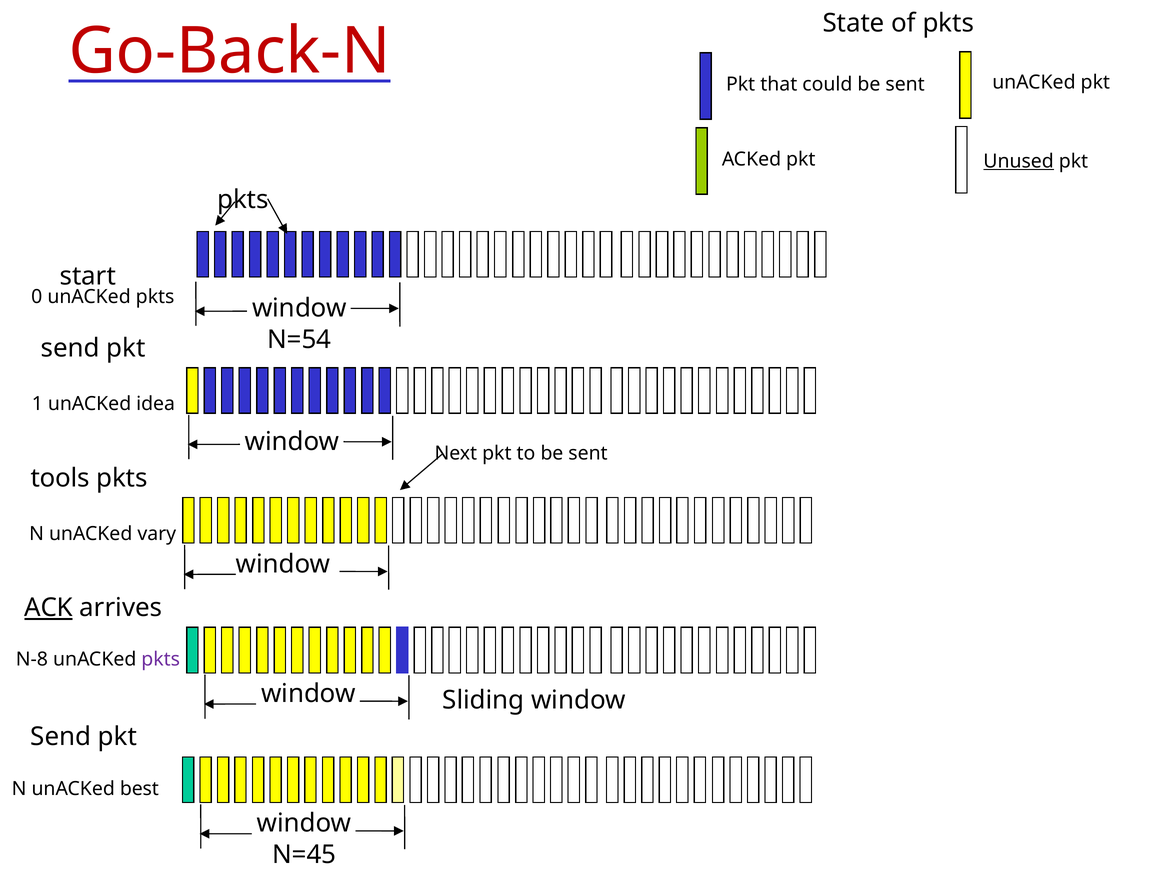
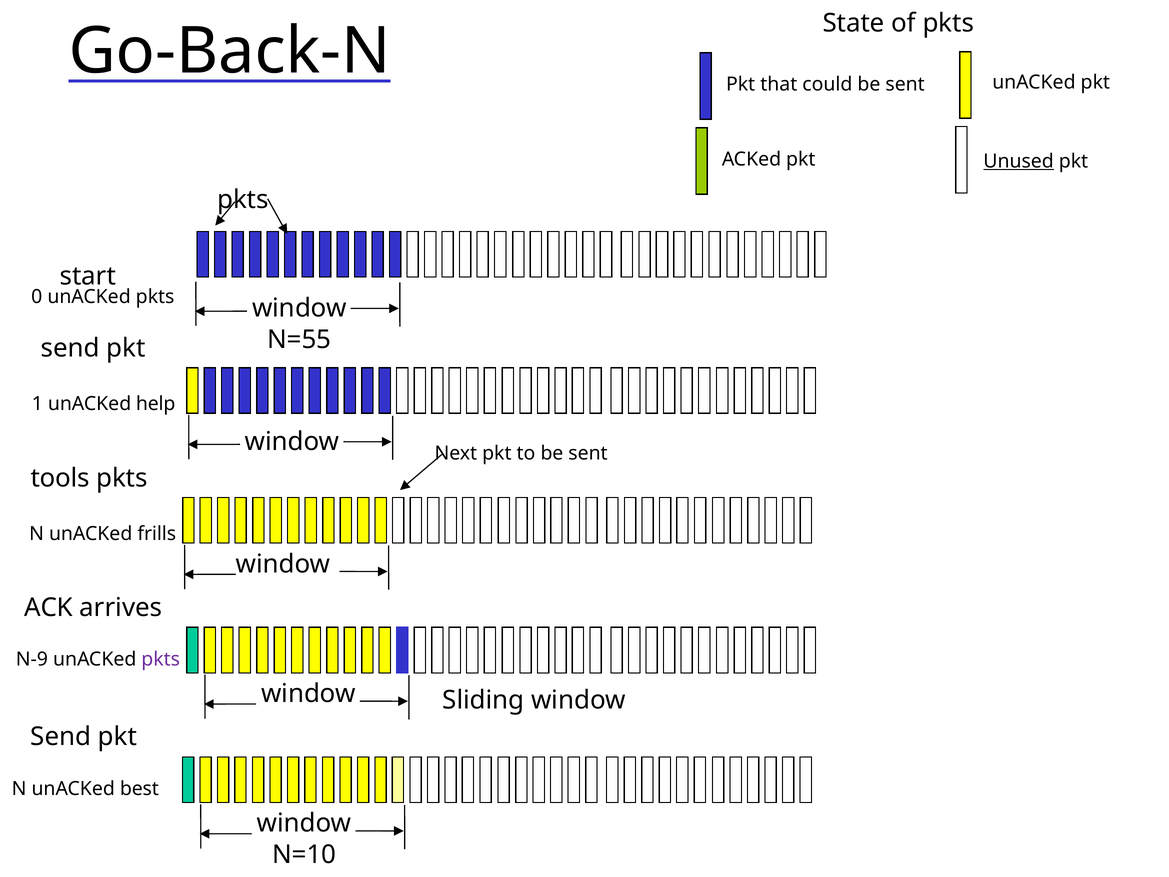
Go-Back-N colour: red -> black
N=54: N=54 -> N=55
idea: idea -> help
vary: vary -> frills
ACK underline: present -> none
N-8: N-8 -> N-9
N=45: N=45 -> N=10
